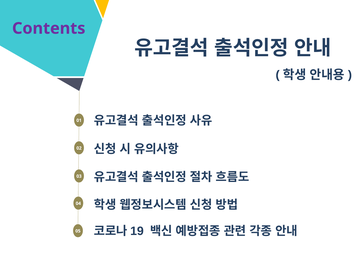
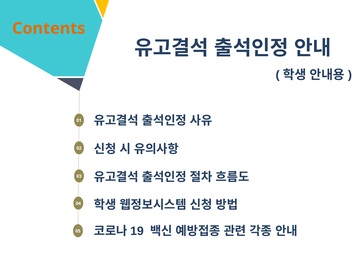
Contents colour: purple -> orange
